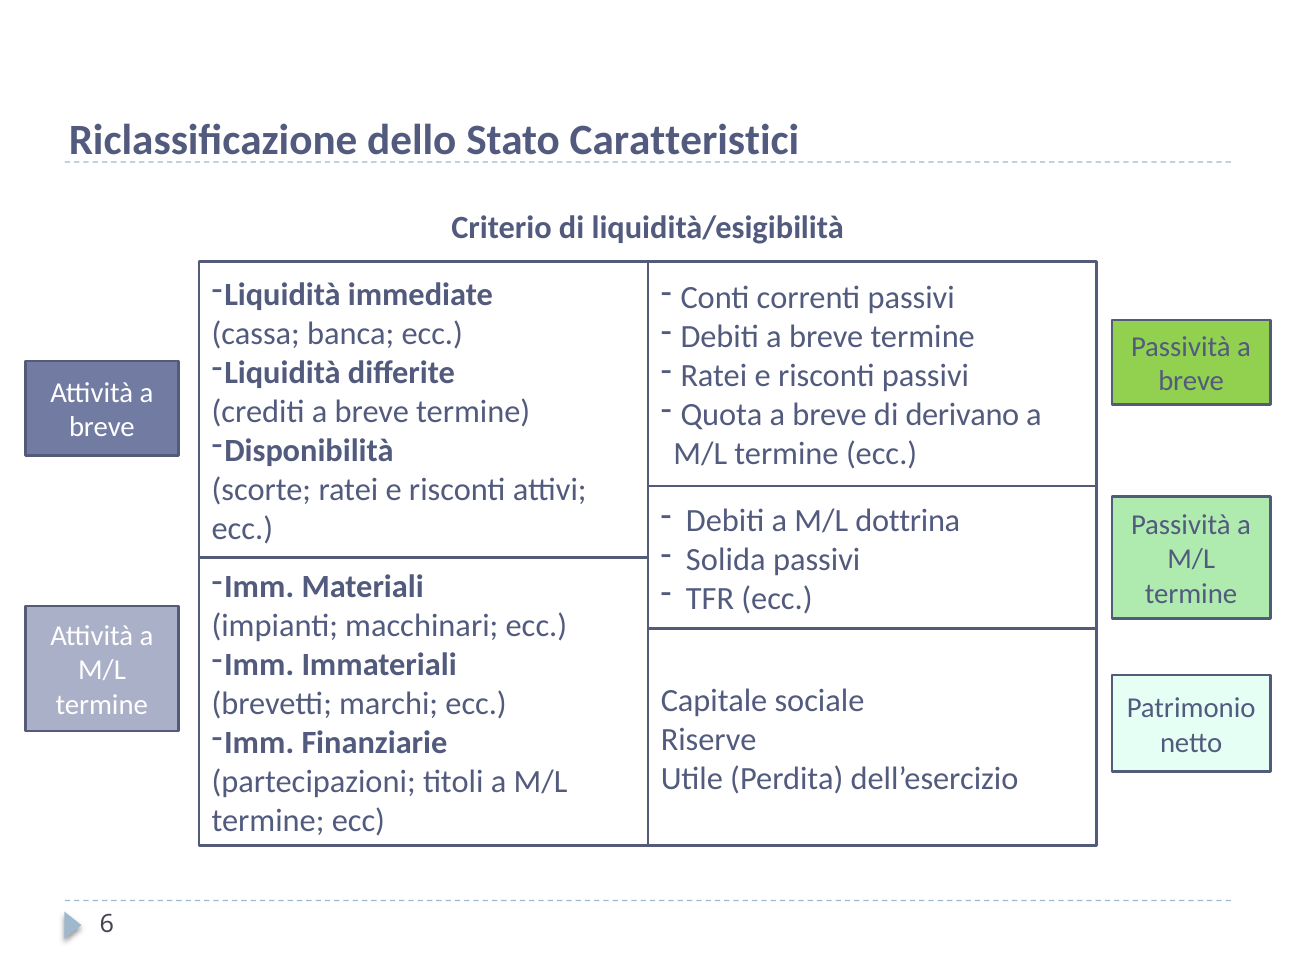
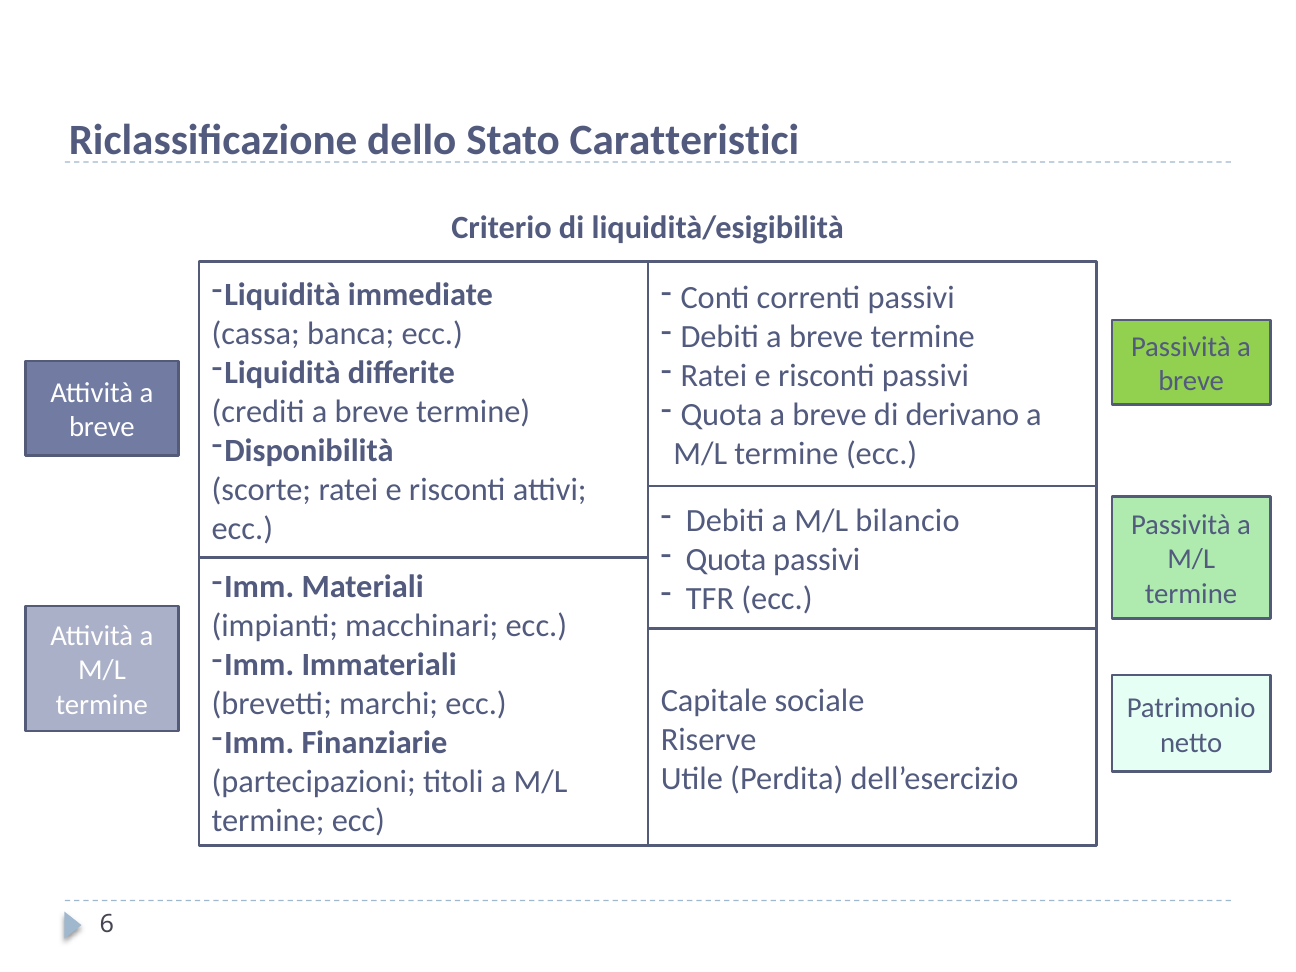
dottrina: dottrina -> bilancio
Solida at (726, 560): Solida -> Quota
